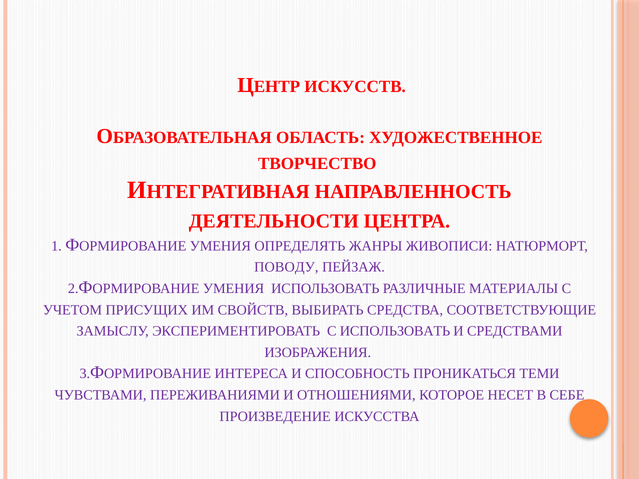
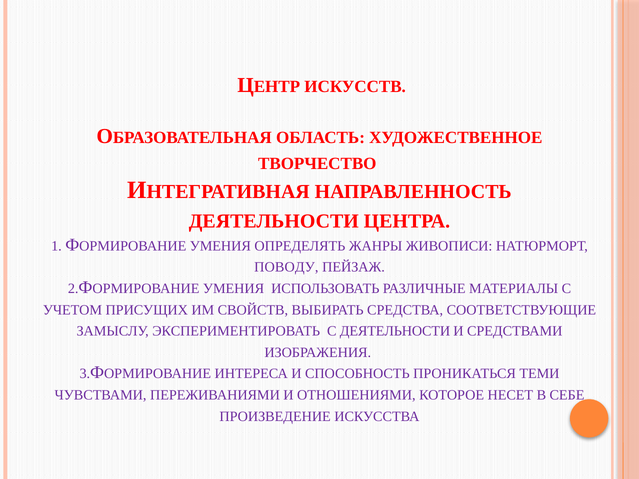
С ИСПОЛЬЗОВАТЬ: ИСПОЛЬЗОВАТЬ -> ДЕЯТЕЛЬНОСТИ
